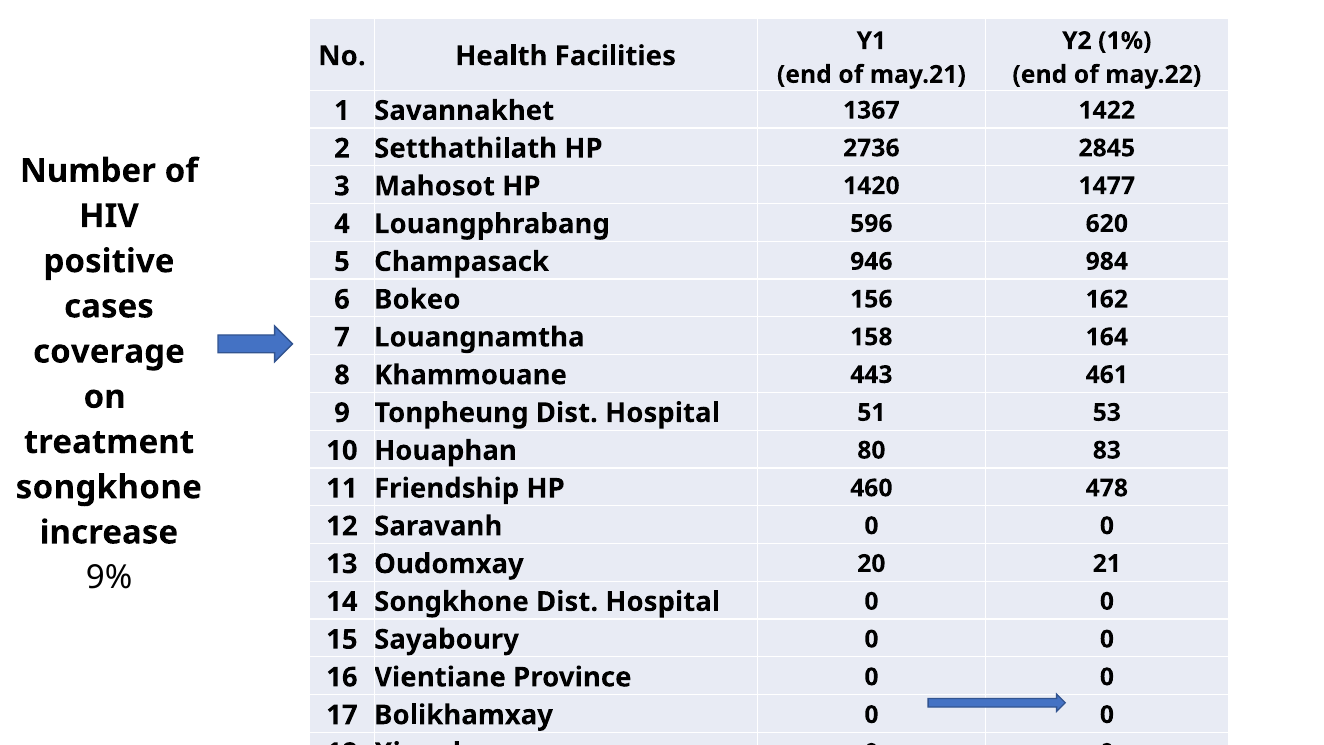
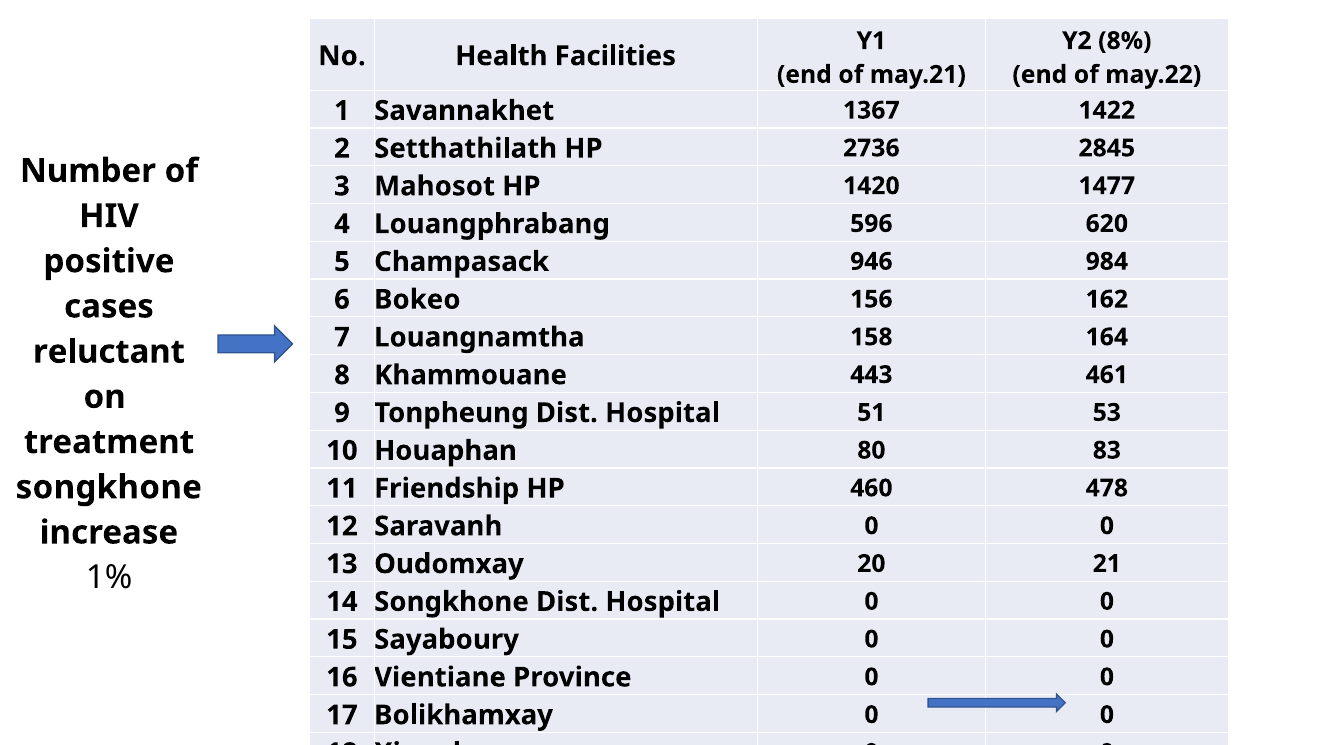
1%: 1% -> 8%
coverage: coverage -> reluctant
9%: 9% -> 1%
